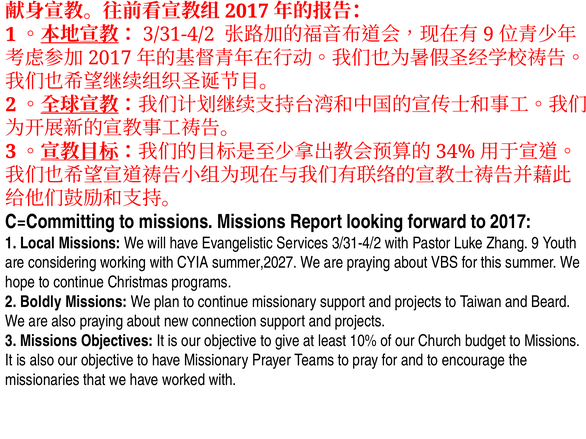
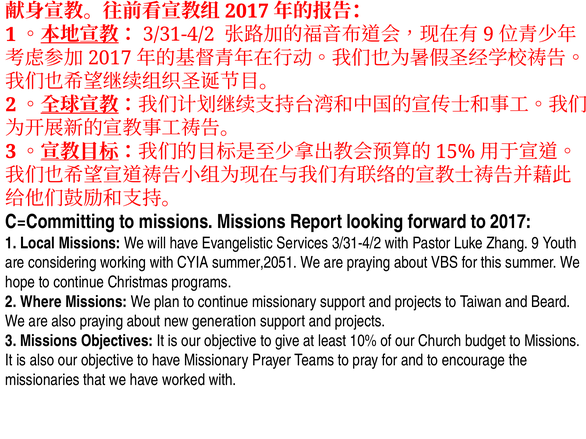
34%: 34% -> 15%
summer,2027: summer,2027 -> summer,2051
Boldly: Boldly -> Where
connection: connection -> generation
